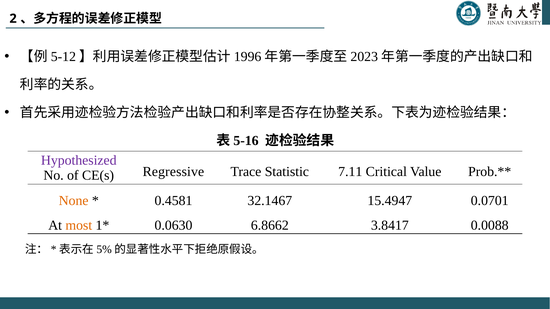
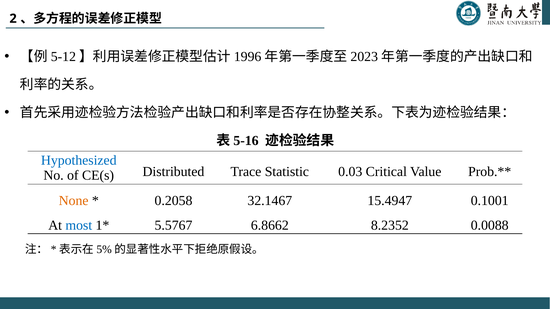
Hypothesized colour: purple -> blue
Regressive: Regressive -> Distributed
7.11: 7.11 -> 0.03
0.4581: 0.4581 -> 0.2058
0.0701: 0.0701 -> 0.1001
most colour: orange -> blue
0.0630: 0.0630 -> 5.5767
3.8417: 3.8417 -> 8.2352
